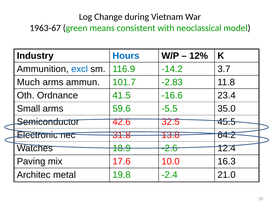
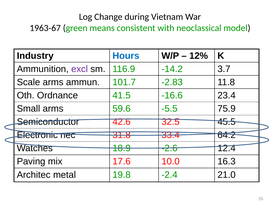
excl colour: blue -> purple
Much: Much -> Scale
35.0: 35.0 -> 75.9
13.8: 13.8 -> 33.4
